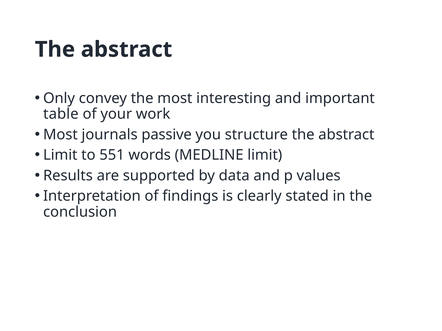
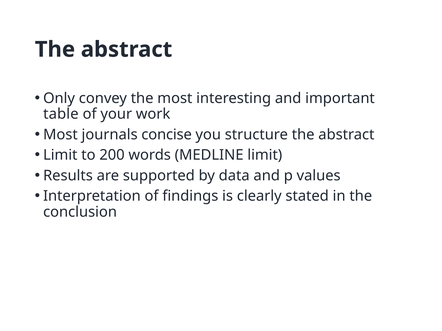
passive: passive -> concise
551: 551 -> 200
